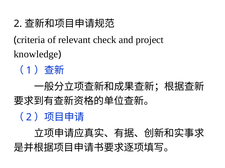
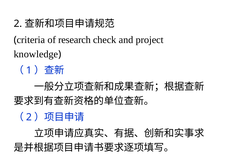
relevant: relevant -> research
